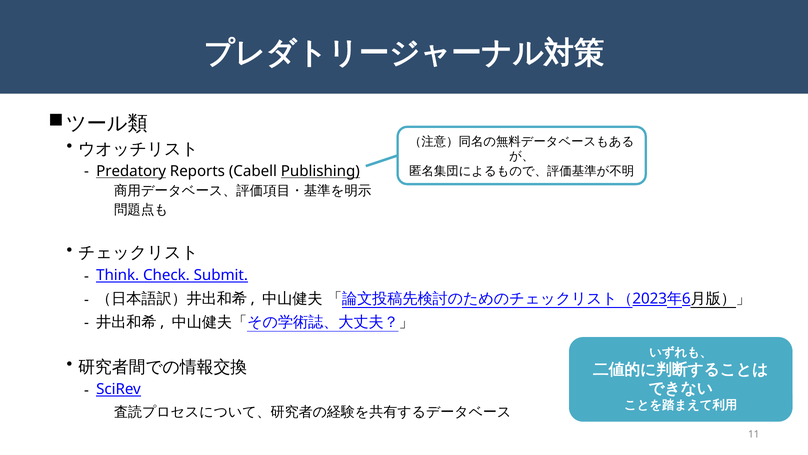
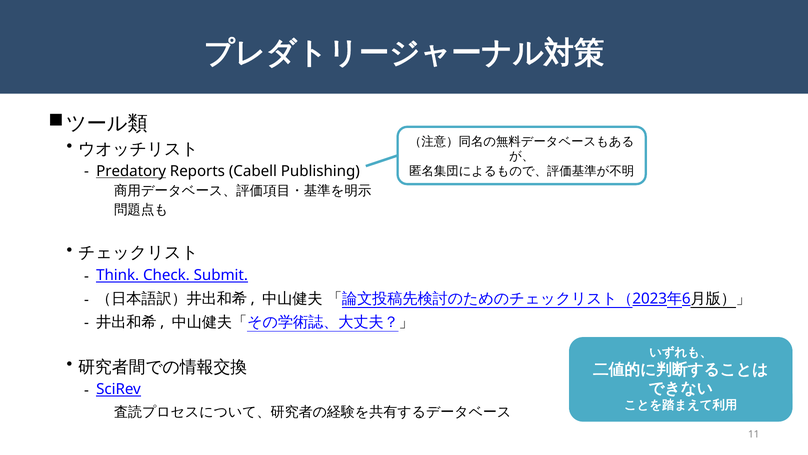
Publishing underline: present -> none
